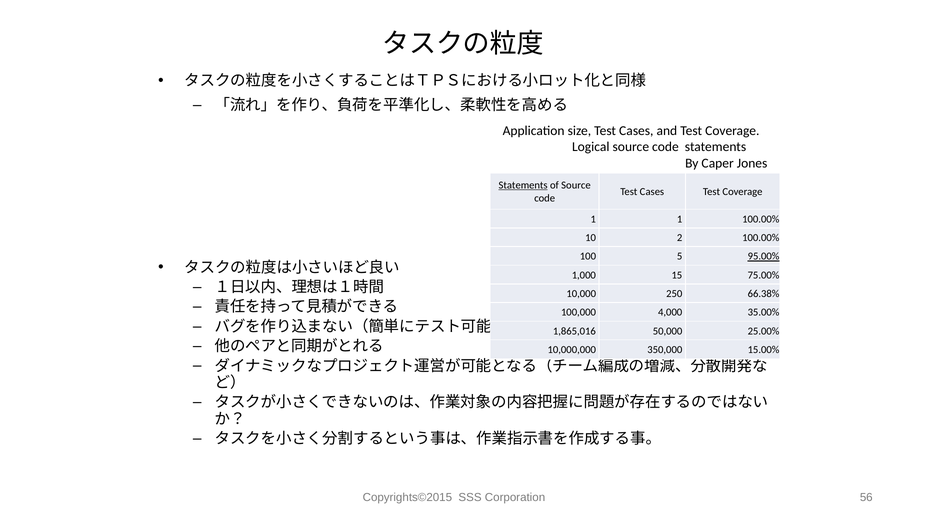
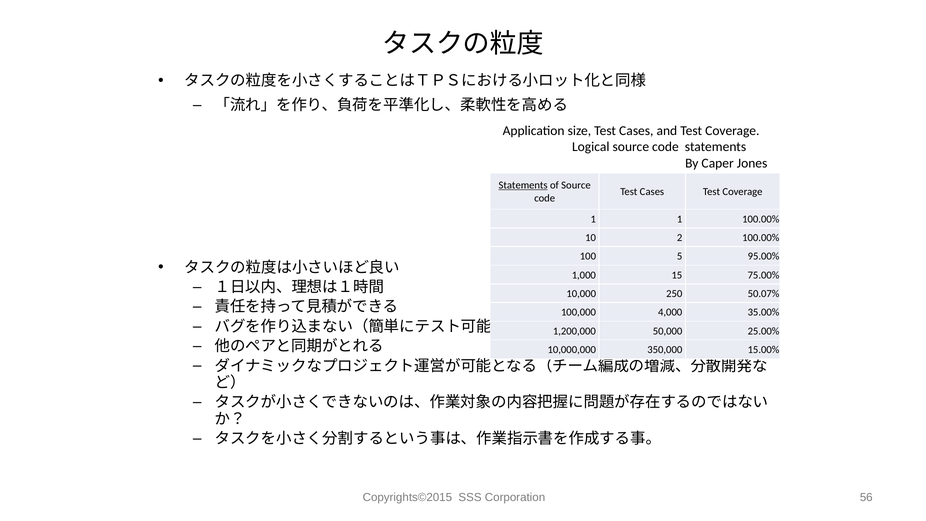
95.00% underline: present -> none
66.38%: 66.38% -> 50.07%
1,865,016: 1,865,016 -> 1,200,000
